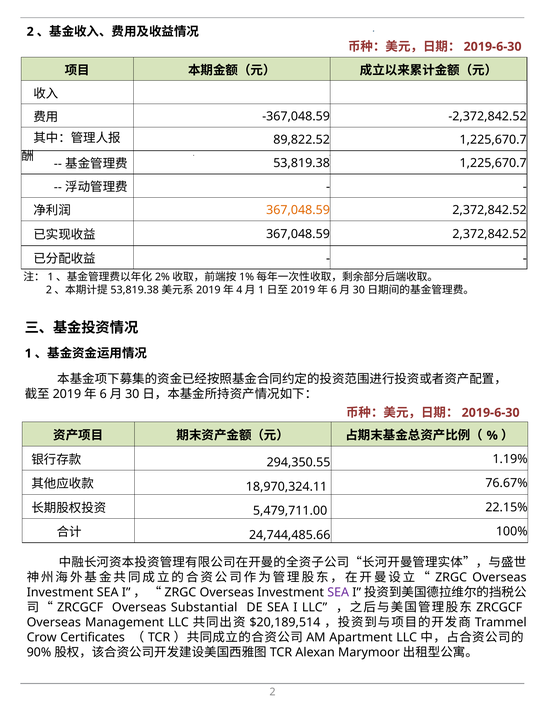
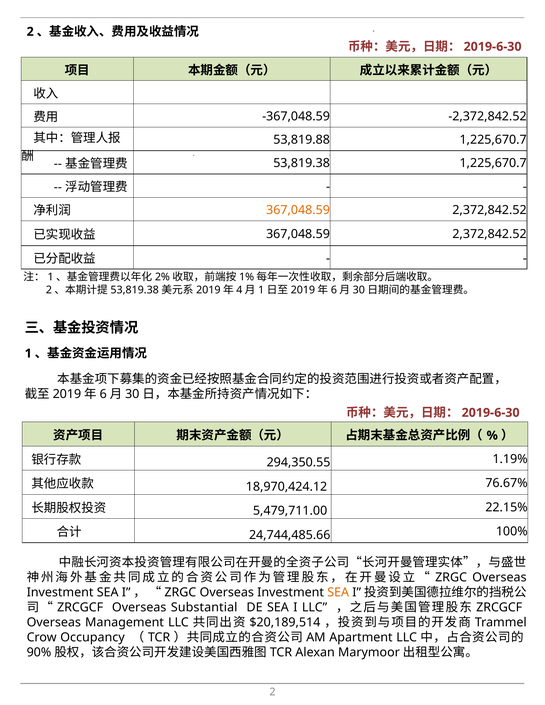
89,822.52: 89,822.52 -> 53,819.88
18,970,324.11: 18,970,324.11 -> 18,970,424.12
SEA at (338, 593) colour: purple -> orange
Certificates: Certificates -> Occupancy
